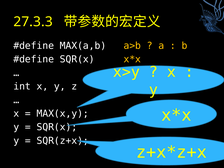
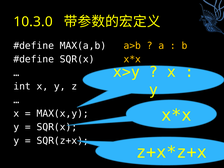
27.3.3: 27.3.3 -> 10.3.0
